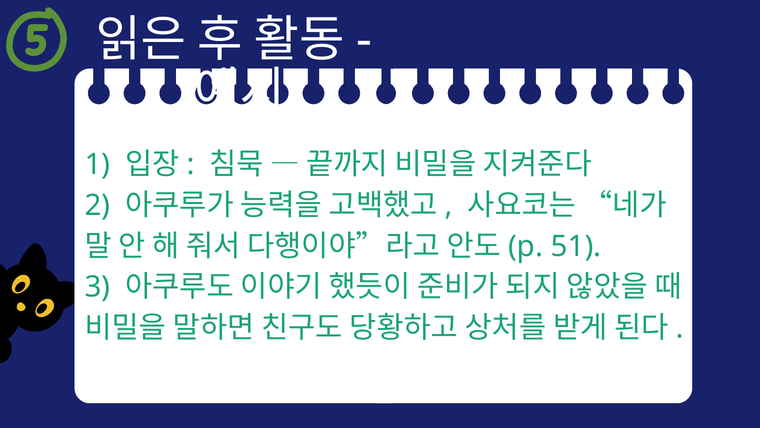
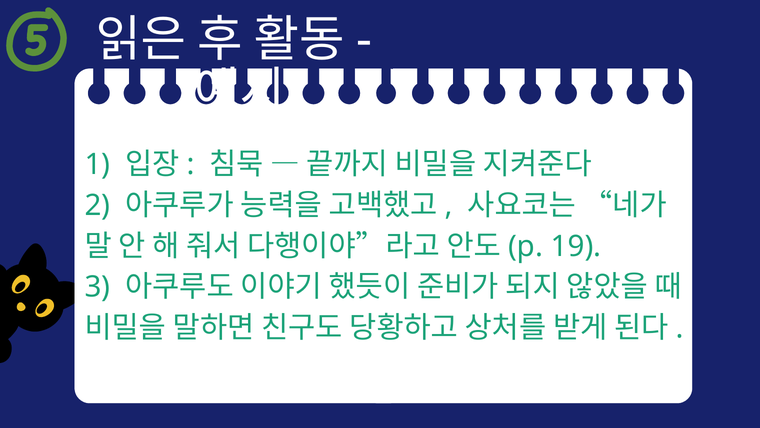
51: 51 -> 19
